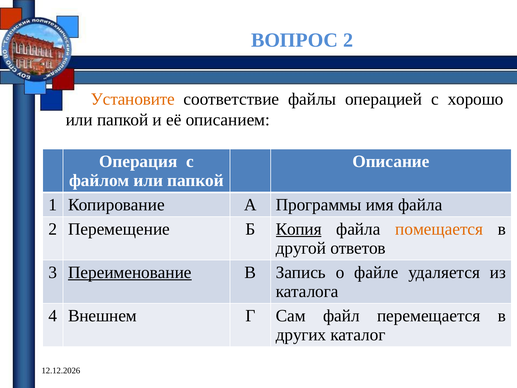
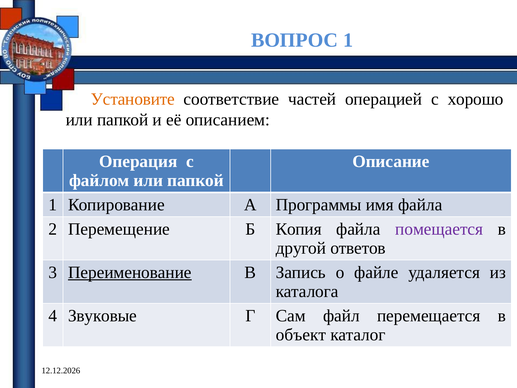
ВОПРОС 2: 2 -> 1
файлы: файлы -> частей
Копия underline: present -> none
помещается colour: orange -> purple
Внешнем: Внешнем -> Звуковые
других: других -> объект
